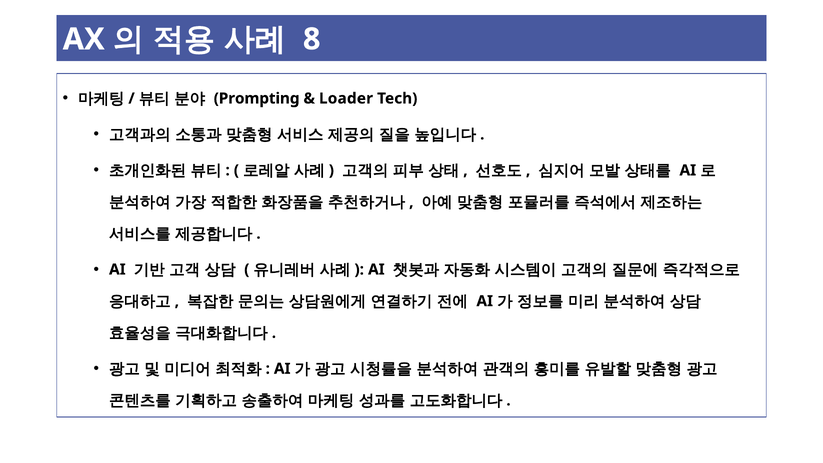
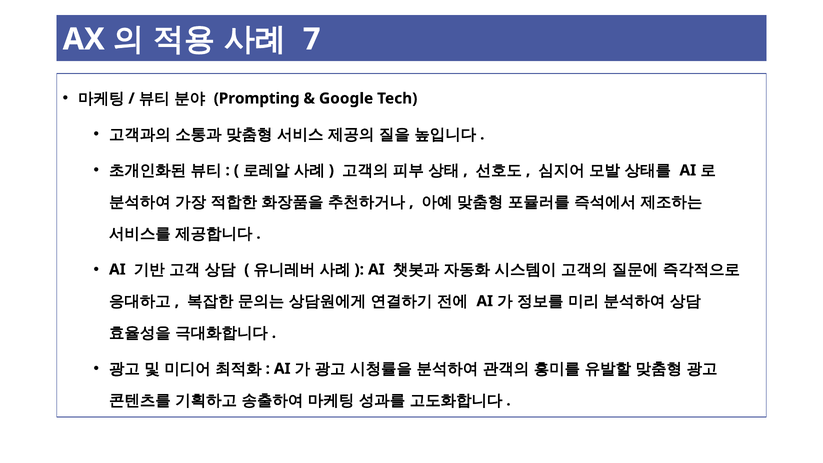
8: 8 -> 7
Loader: Loader -> Google
